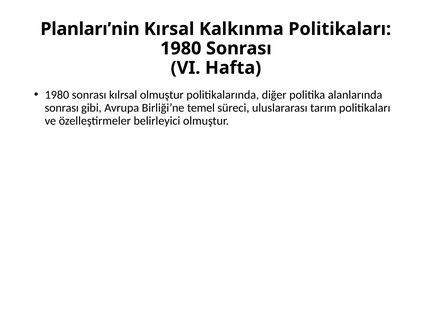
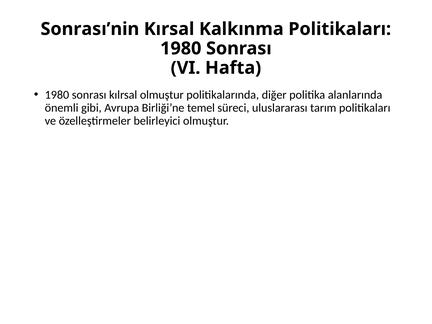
Planları’nin: Planları’nin -> Sonrası’nin
sonrası at (62, 108): sonrası -> önemli
